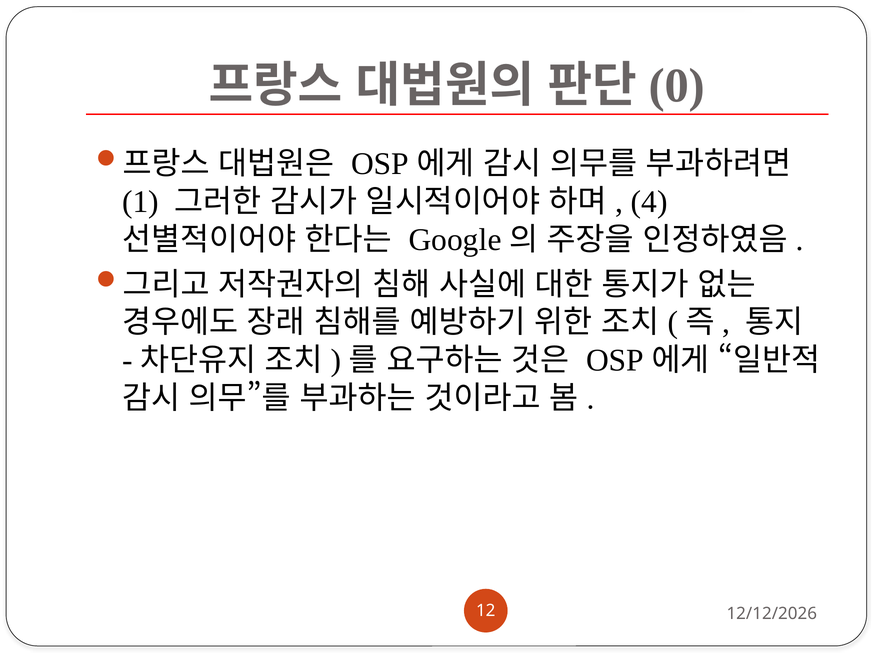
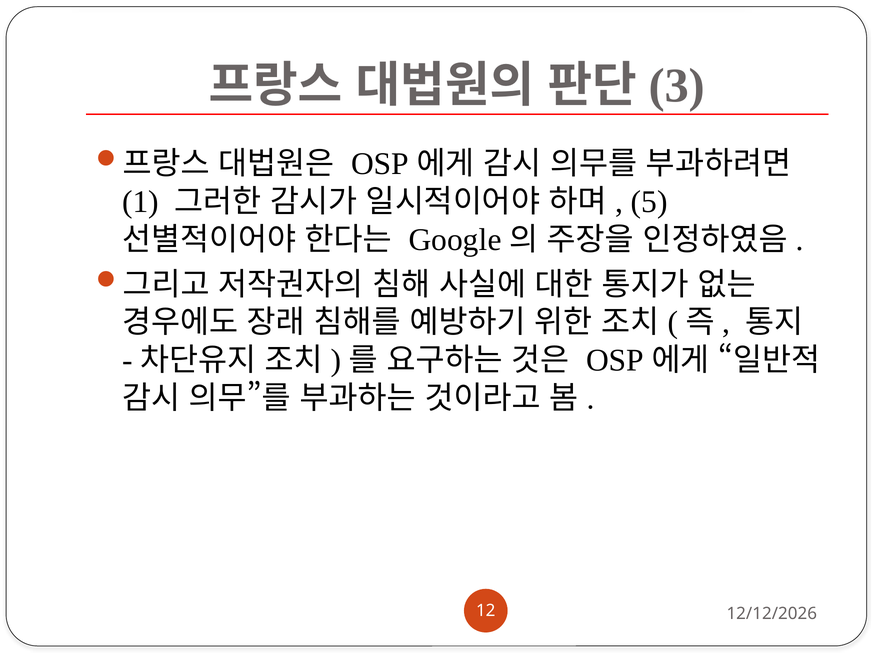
0: 0 -> 3
4: 4 -> 5
